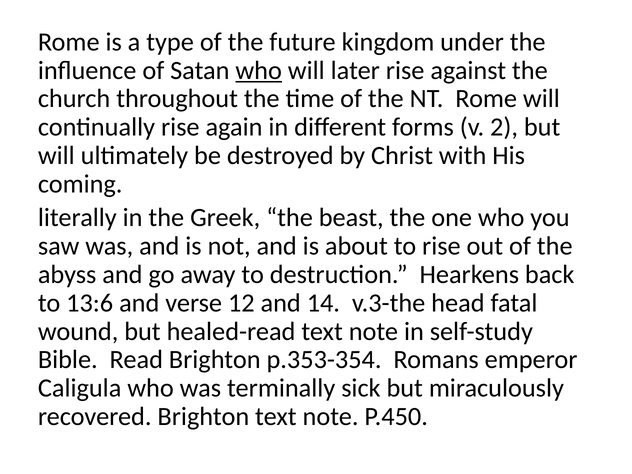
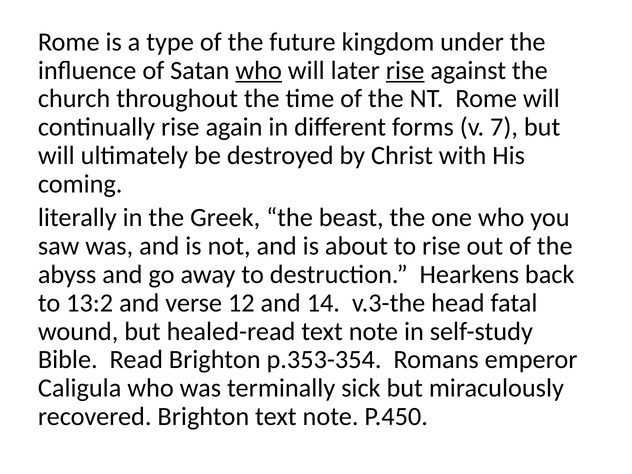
rise at (405, 70) underline: none -> present
2: 2 -> 7
13:6: 13:6 -> 13:2
